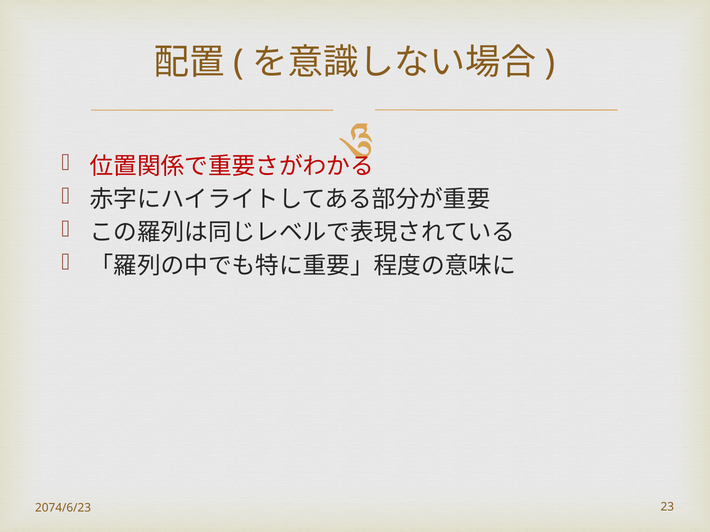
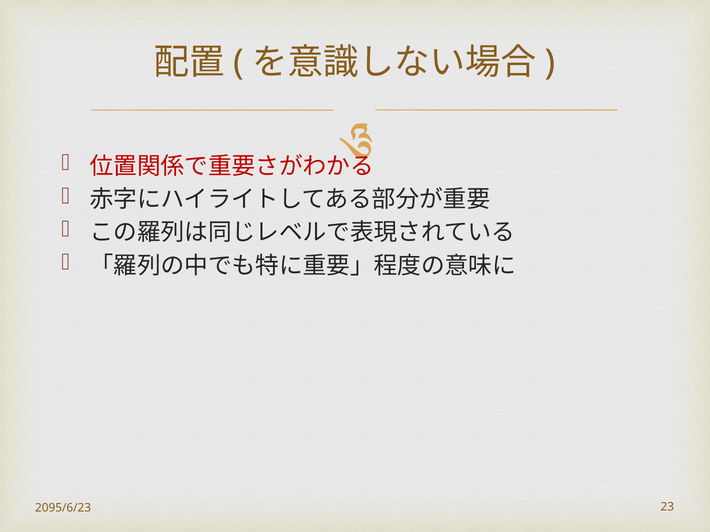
2074/6/23: 2074/6/23 -> 2095/6/23
